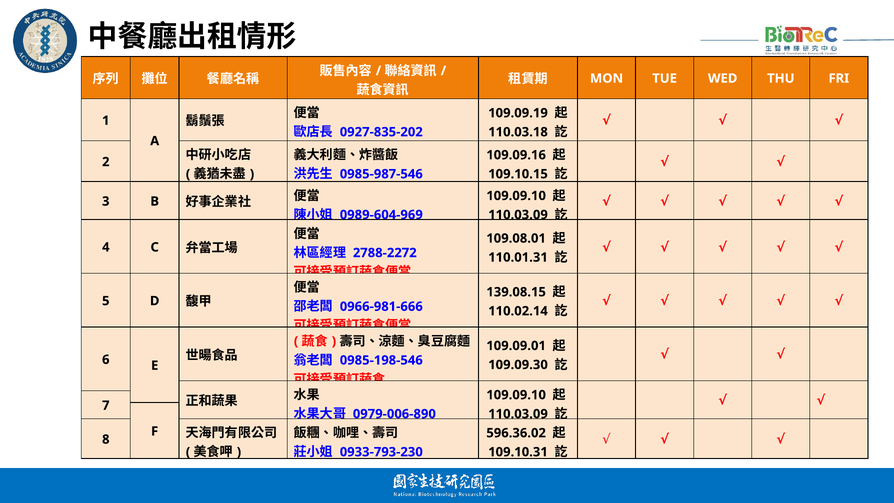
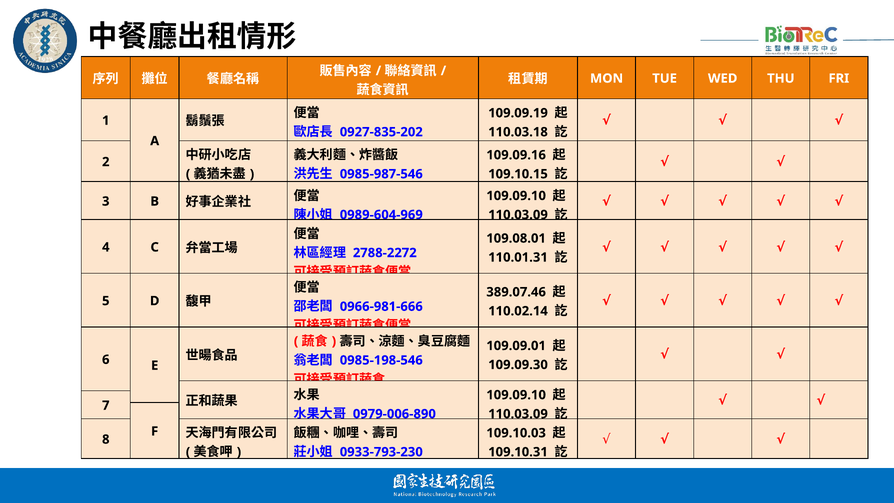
139.08.15: 139.08.15 -> 389.07.46
596.36.02: 596.36.02 -> 109.10.03
